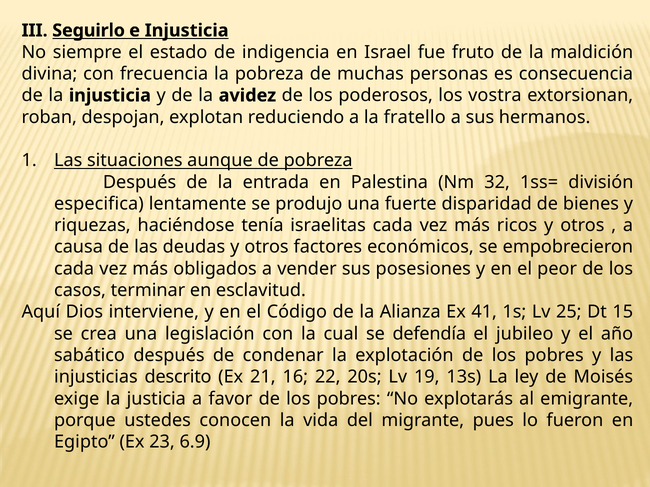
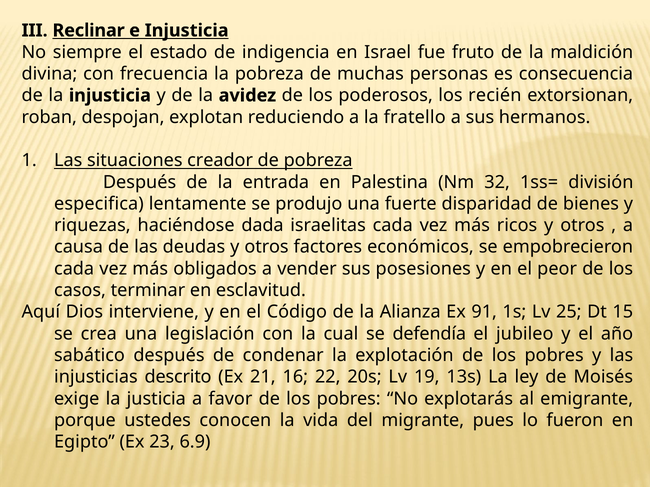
Seguirlo: Seguirlo -> Reclinar
vostra: vostra -> recién
aunque: aunque -> creador
tenía: tenía -> dada
41: 41 -> 91
